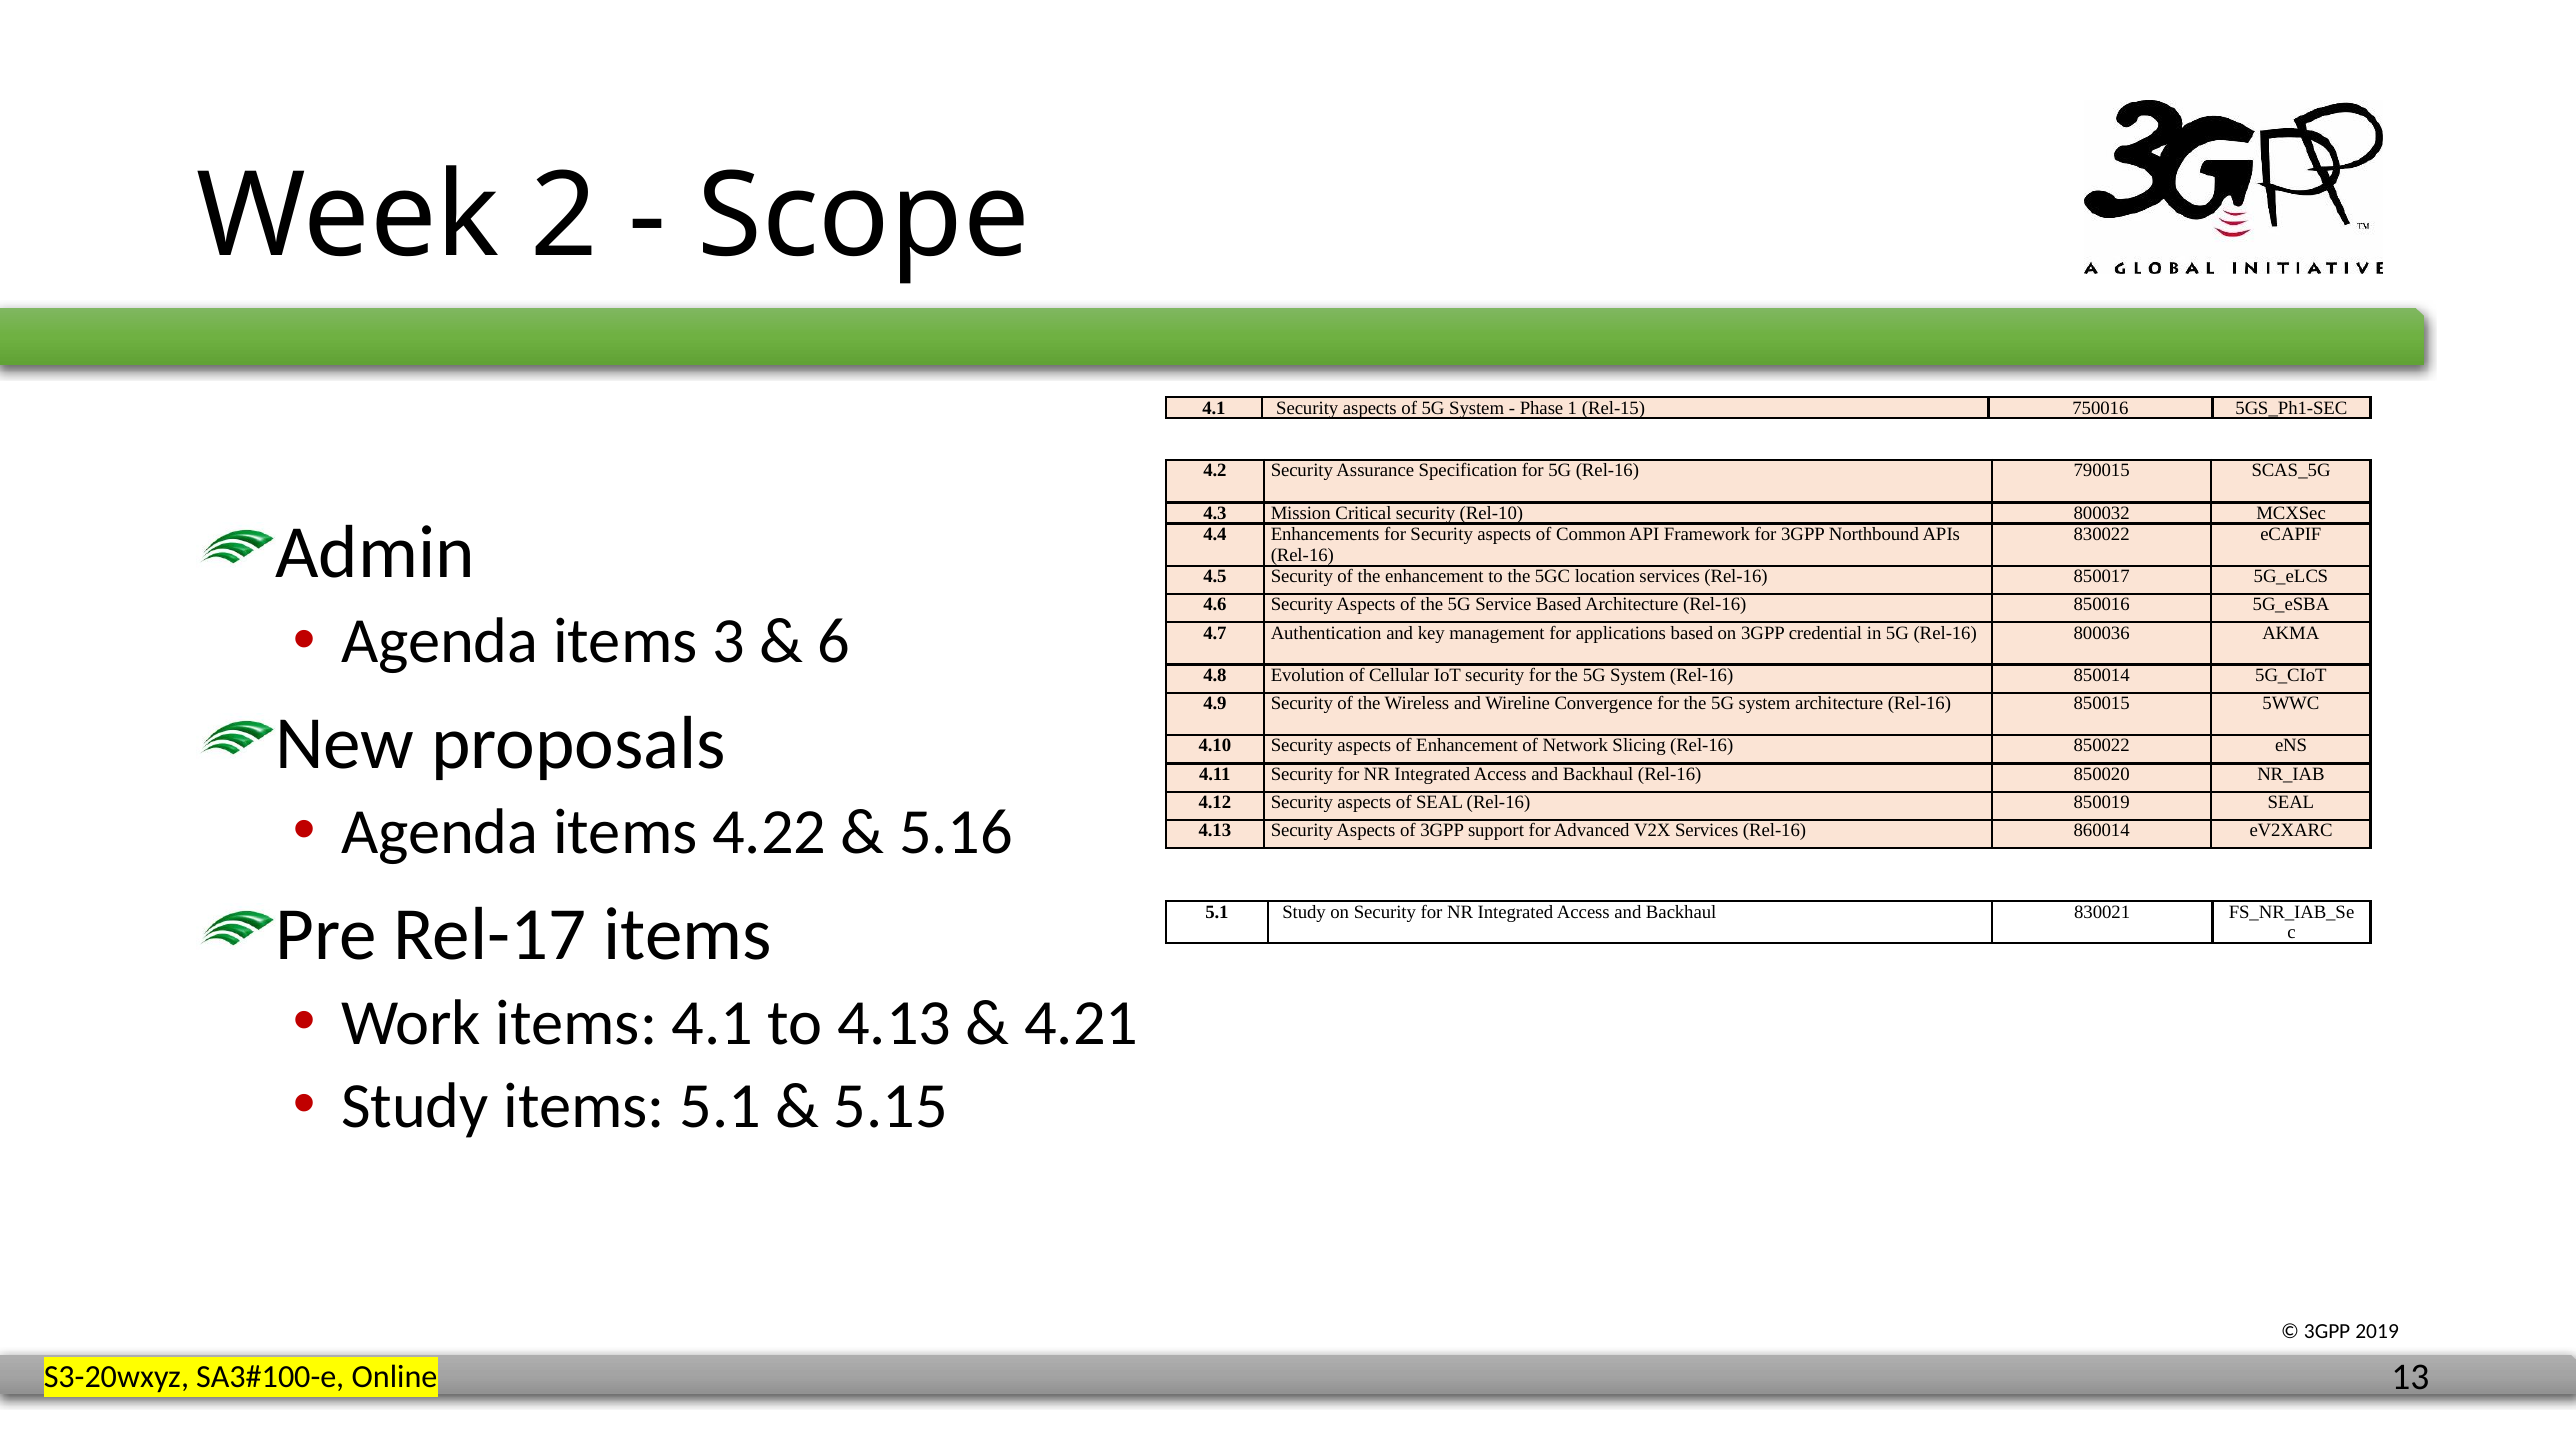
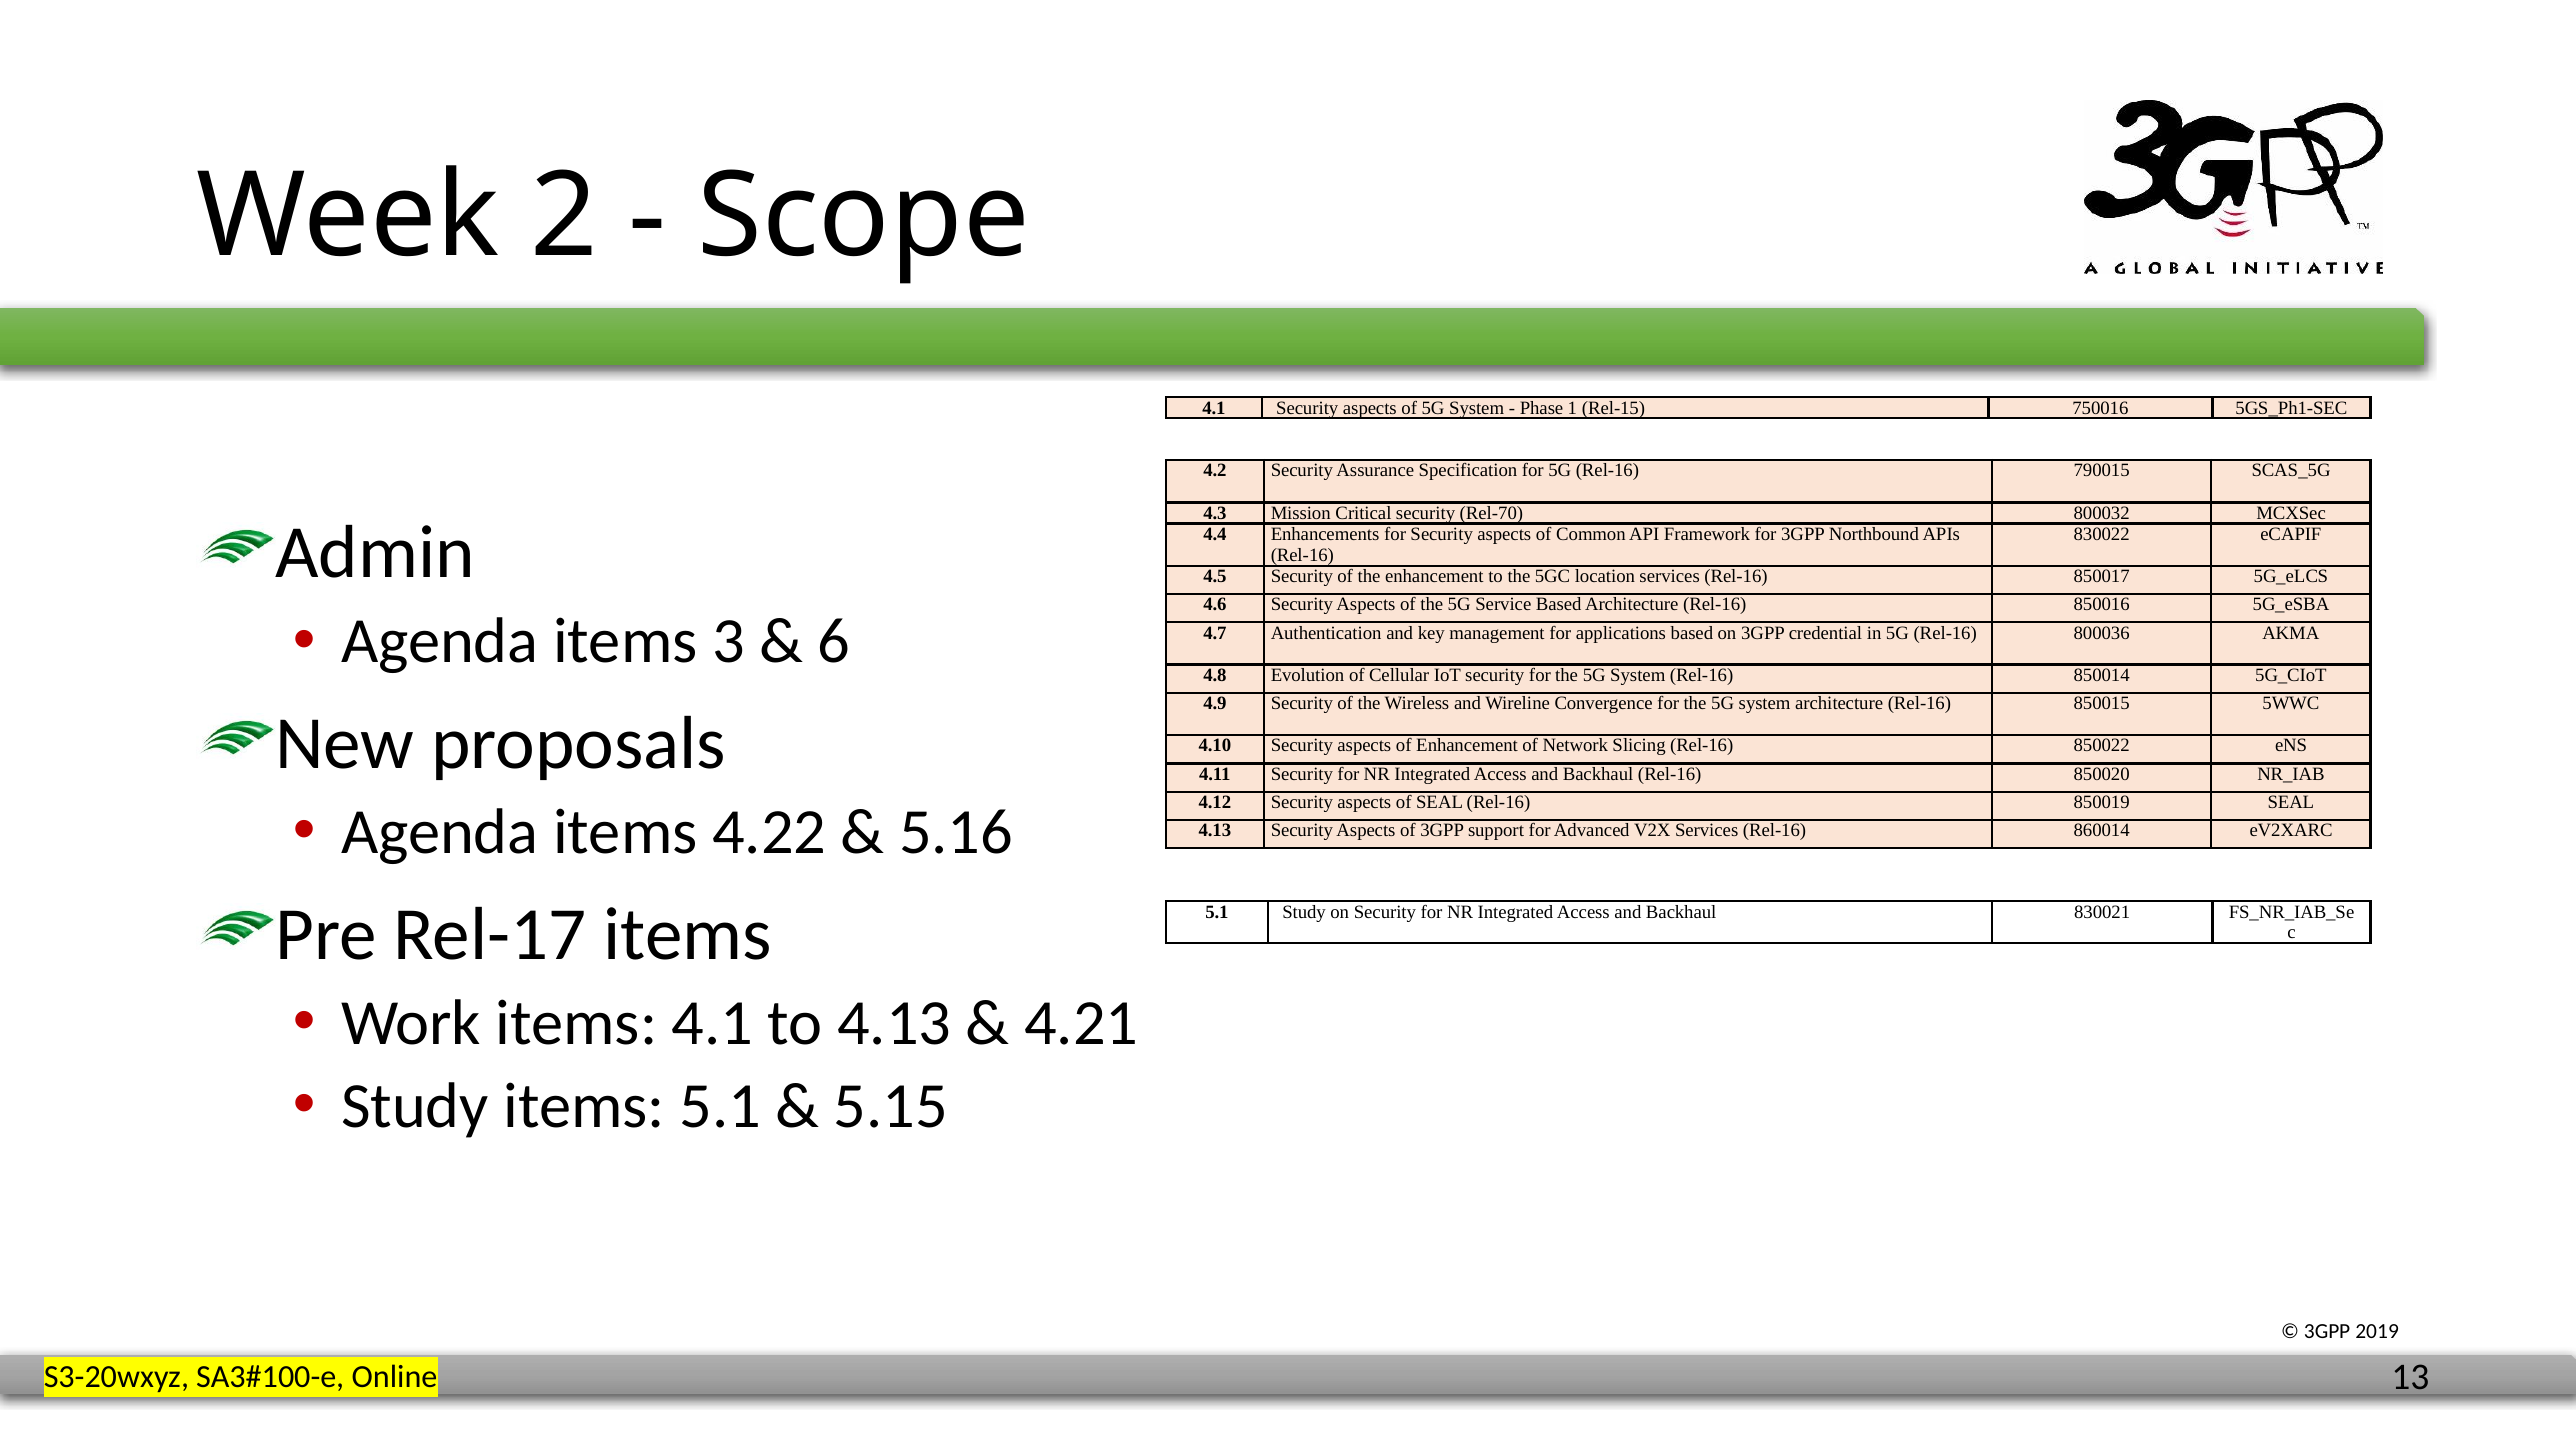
Rel-10: Rel-10 -> Rel-70
